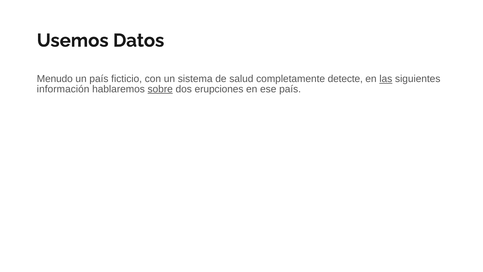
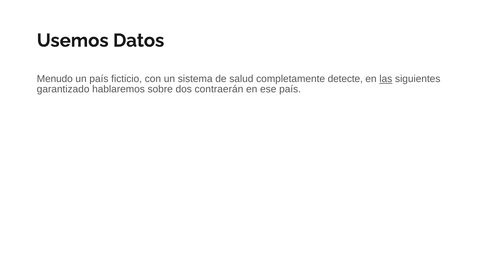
información: información -> garantizado
sobre underline: present -> none
erupciones: erupciones -> contraerán
